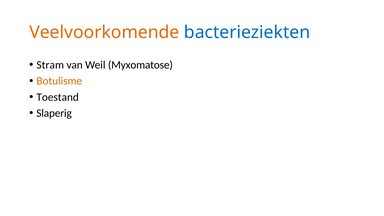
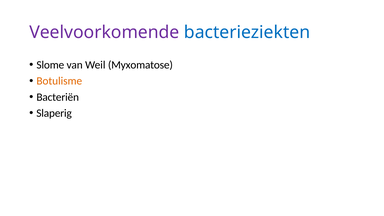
Veelvoorkomende colour: orange -> purple
Stram: Stram -> Slome
Toestand: Toestand -> Bacteriën
